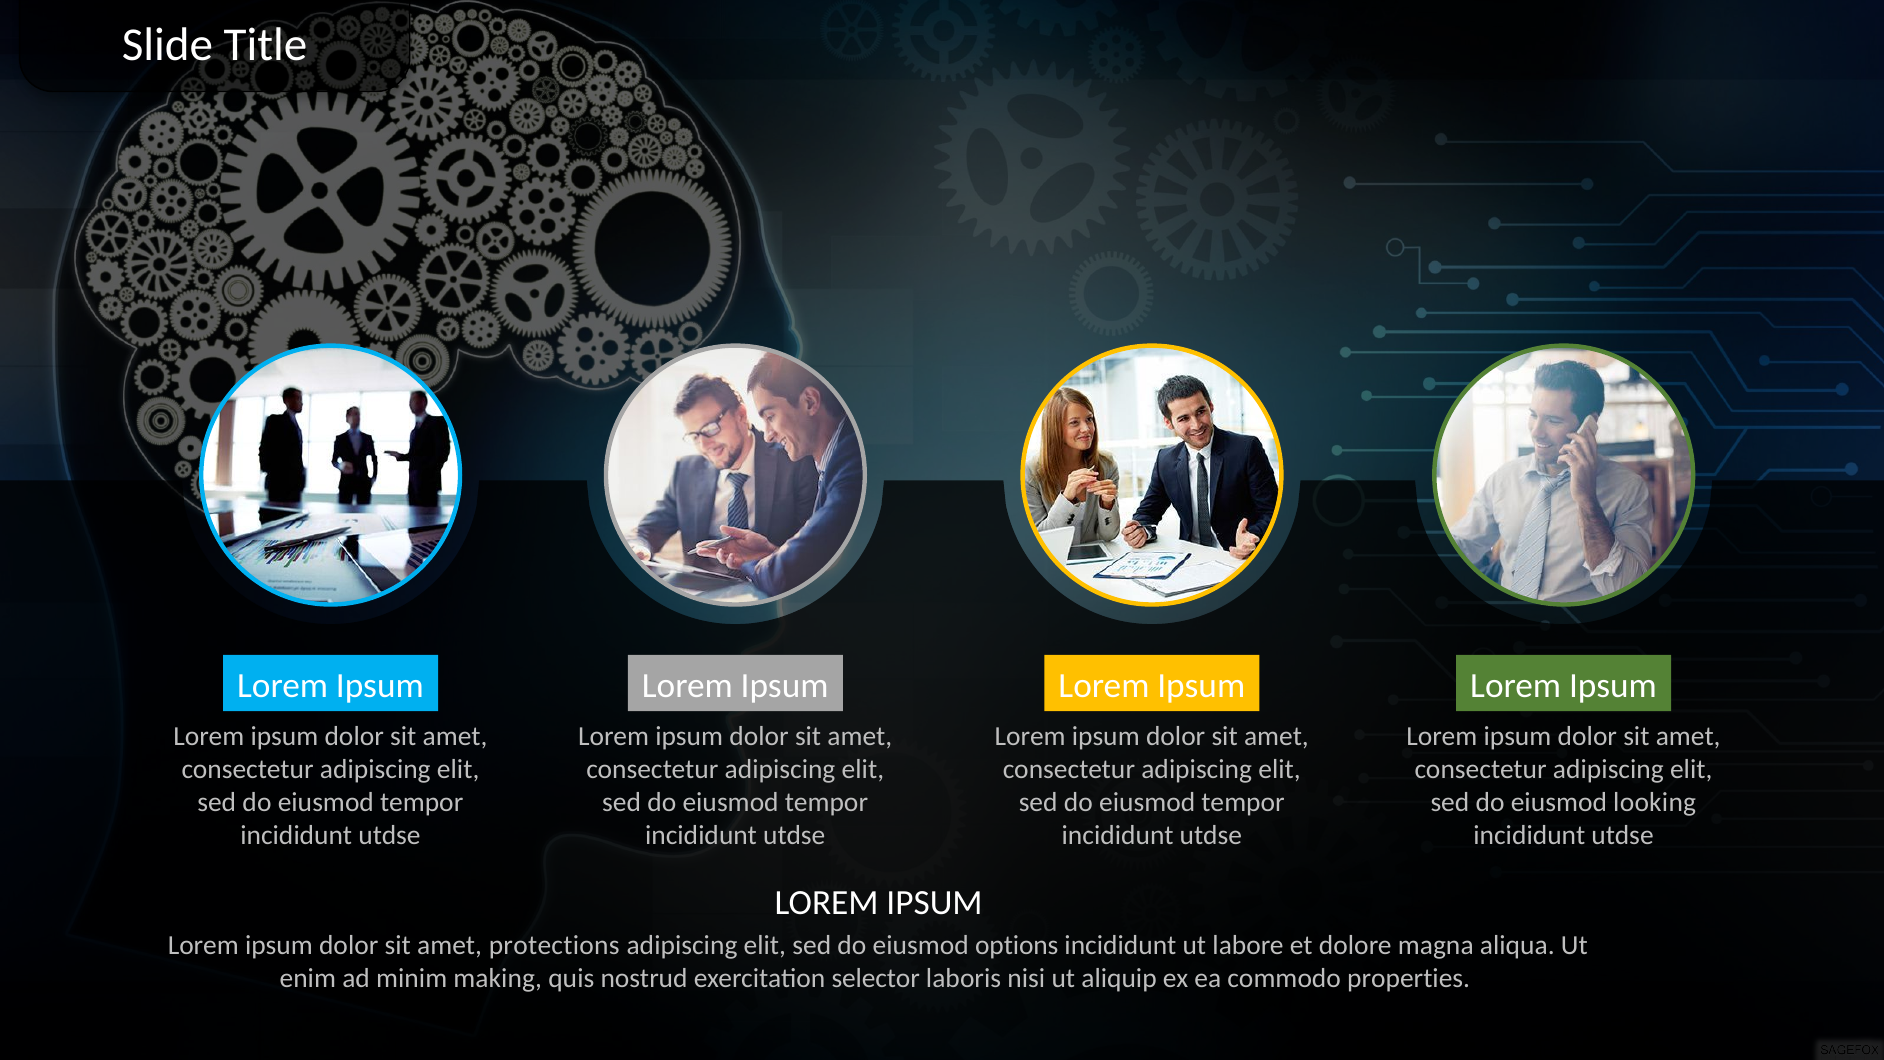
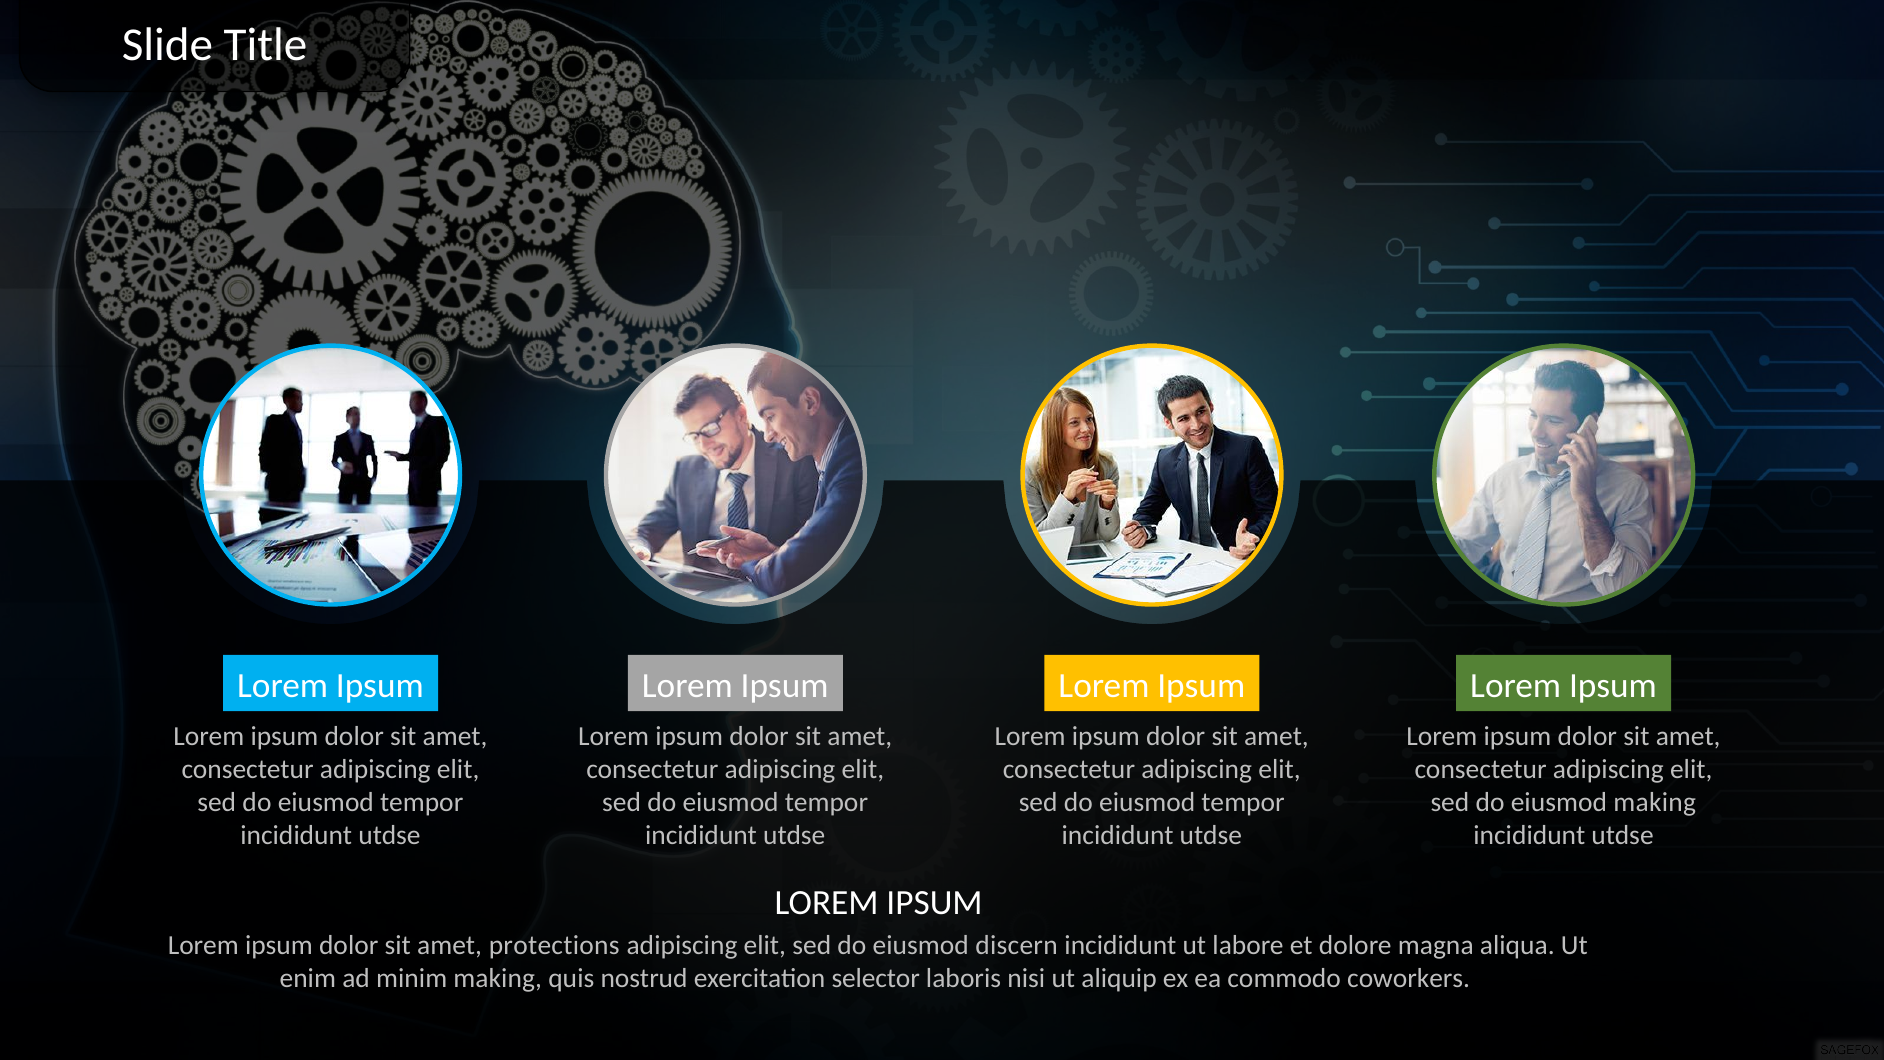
eiusmod looking: looking -> making
options: options -> discern
properties: properties -> coworkers
